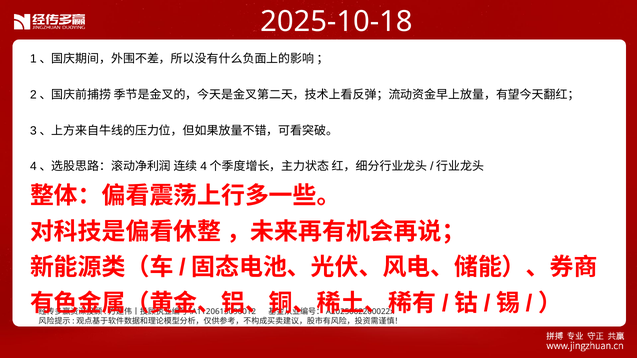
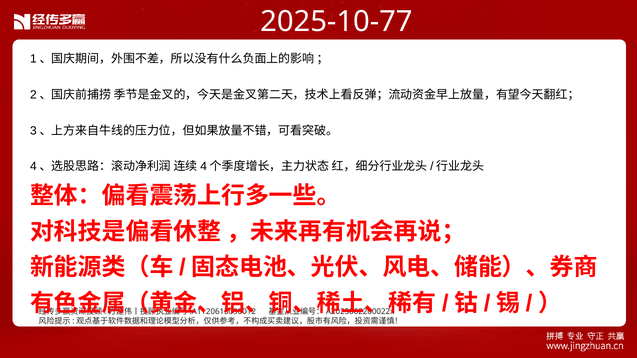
2025-10-18: 2025-10-18 -> 2025-10-77
